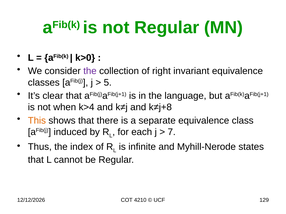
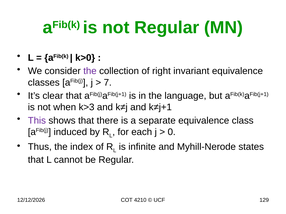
5: 5 -> 7
k>4: k>4 -> k>3
k≠j+8: k≠j+8 -> k≠j+1
This colour: orange -> purple
7: 7 -> 0
